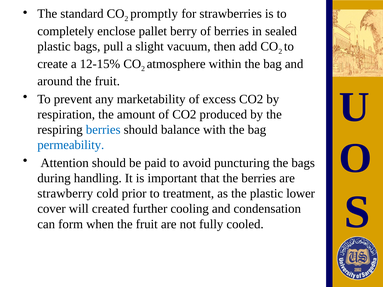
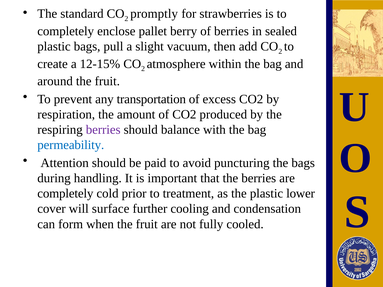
marketability: marketability -> transportation
berries at (103, 130) colour: blue -> purple
strawberry at (65, 194): strawberry -> completely
created: created -> surface
